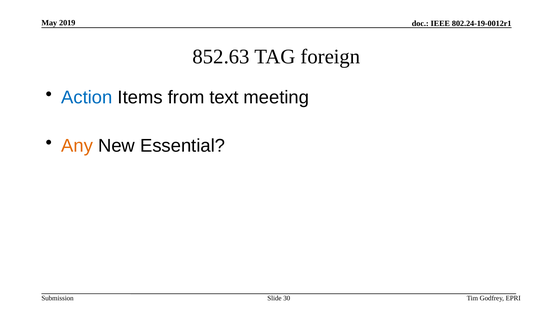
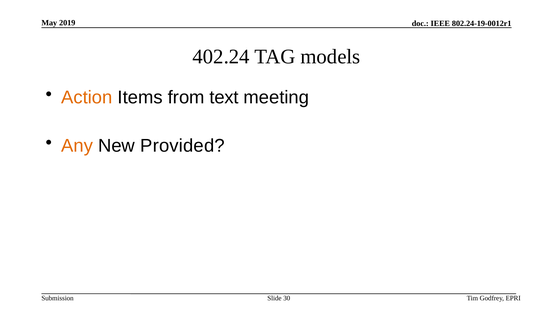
852.63: 852.63 -> 402.24
foreign: foreign -> models
Action colour: blue -> orange
Essential: Essential -> Provided
